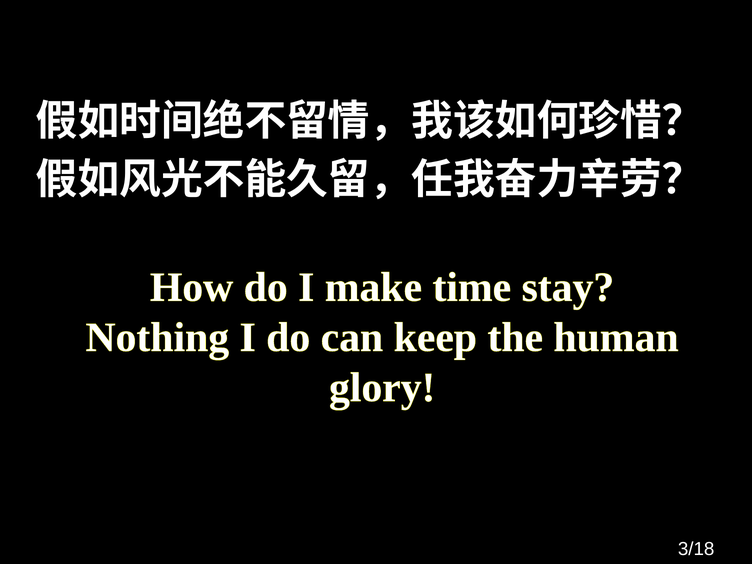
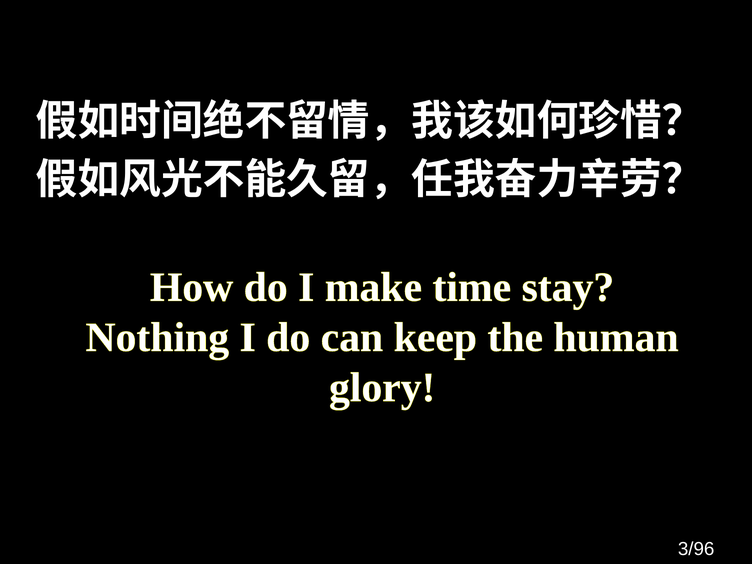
3/18: 3/18 -> 3/96
